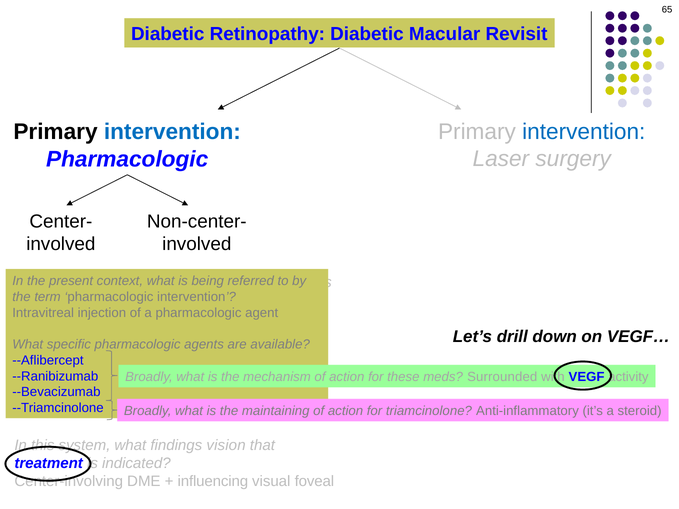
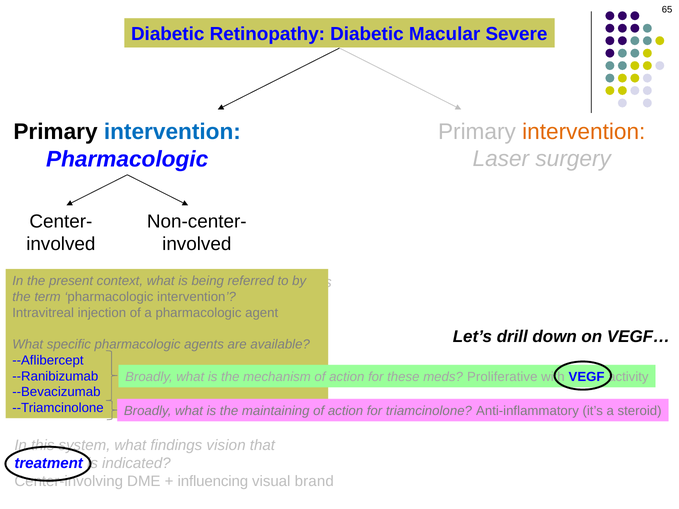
Revisit: Revisit -> Severe
intervention at (584, 132) colour: blue -> orange
Surrounded: Surrounded -> Proliferative
visual foveal: foveal -> brand
